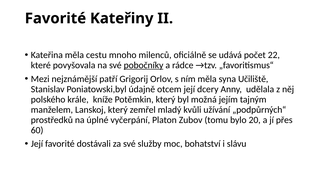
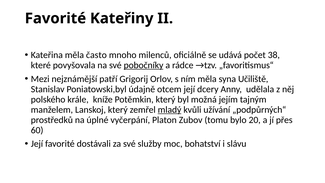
cestu: cestu -> často
22: 22 -> 38
mladý underline: none -> present
